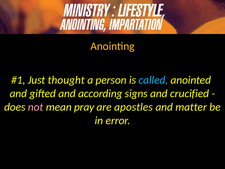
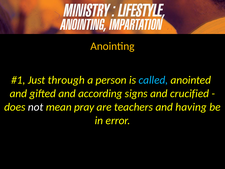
thought: thought -> through
not colour: pink -> white
apostles: apostles -> teachers
matter: matter -> having
